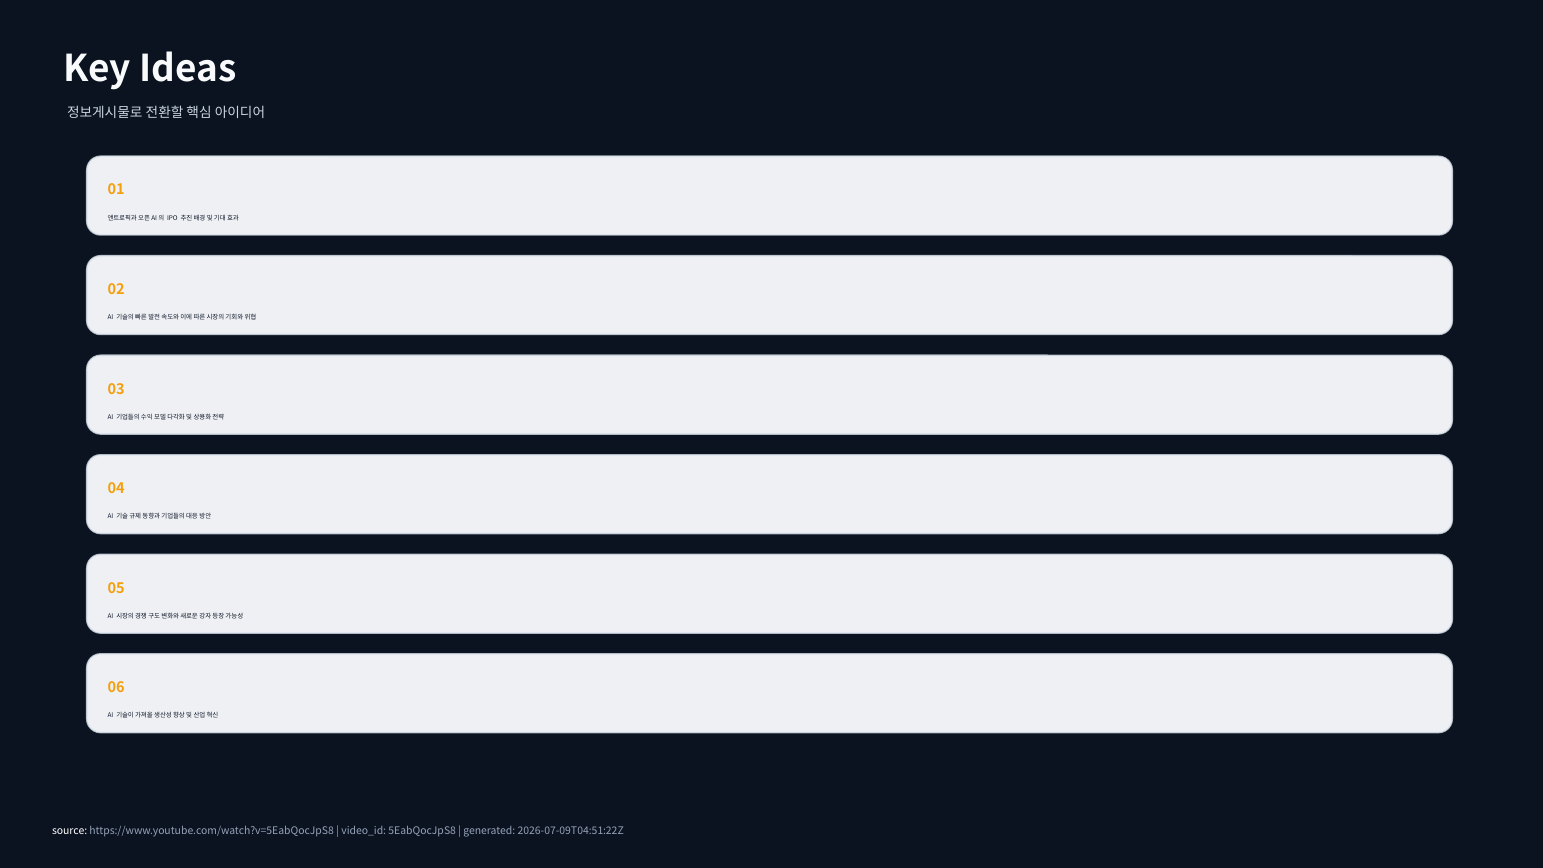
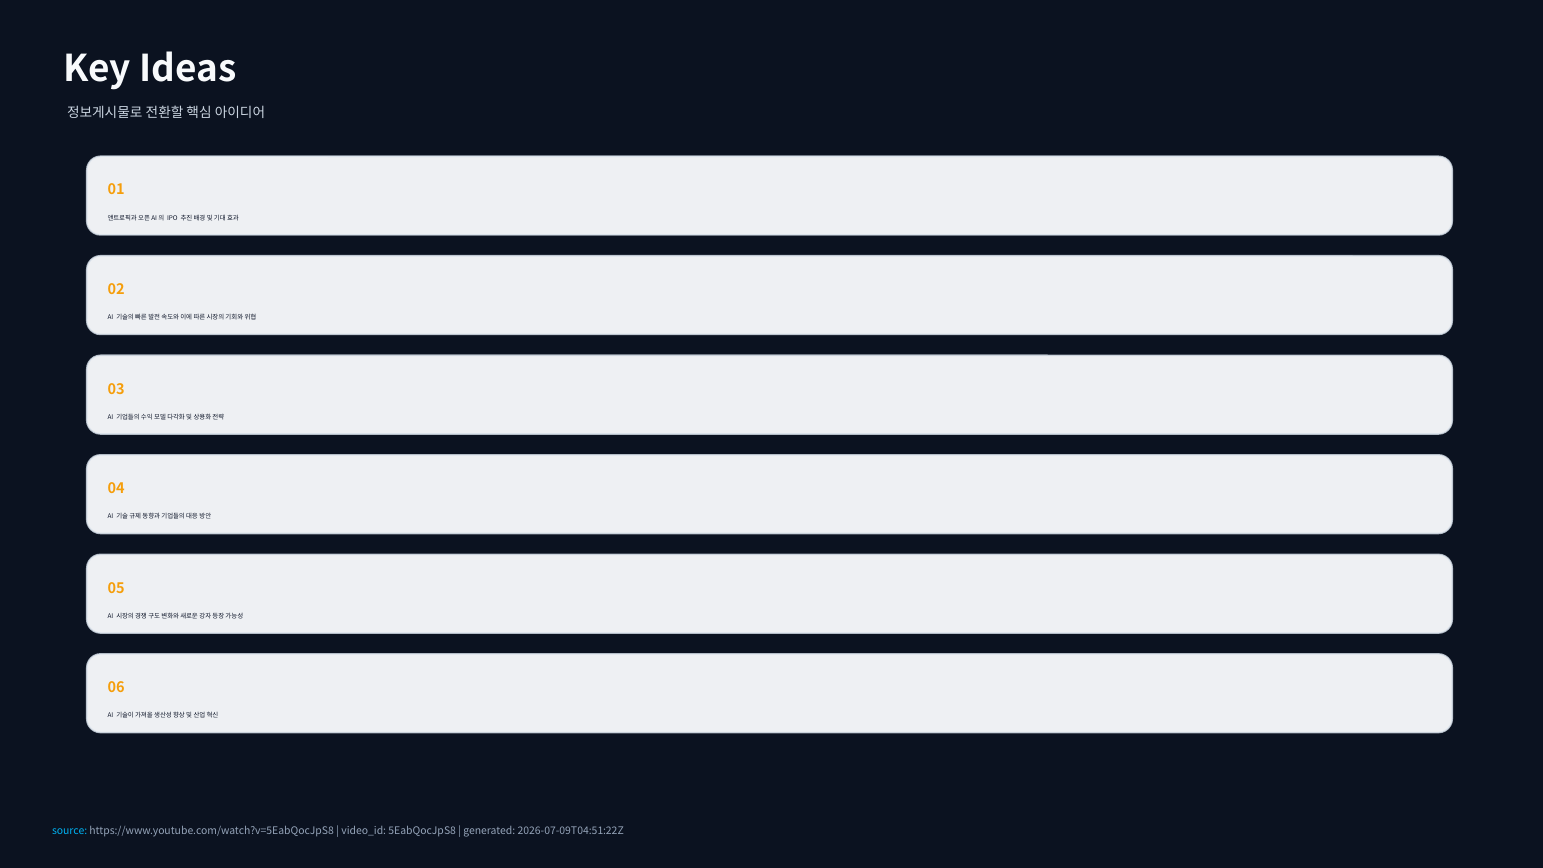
source colour: white -> light blue
